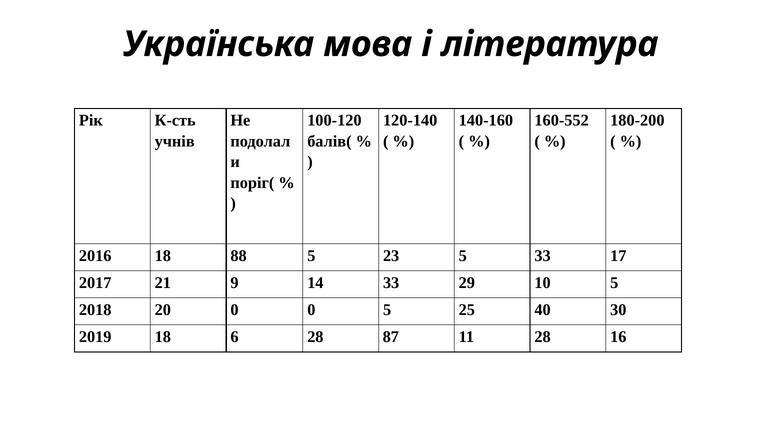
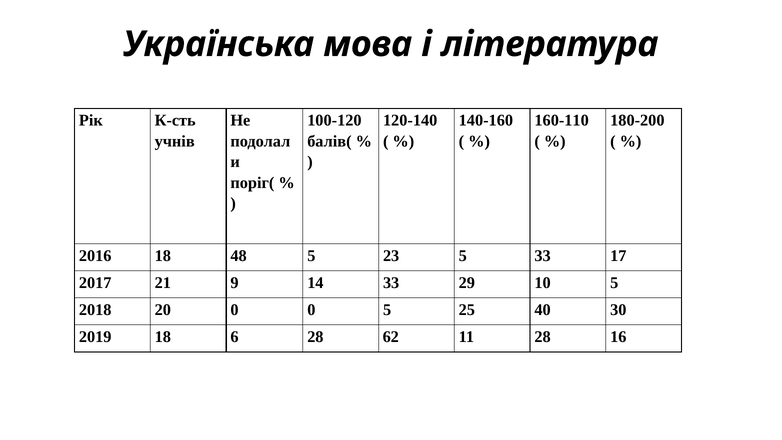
160-552: 160-552 -> 160-110
88: 88 -> 48
87: 87 -> 62
